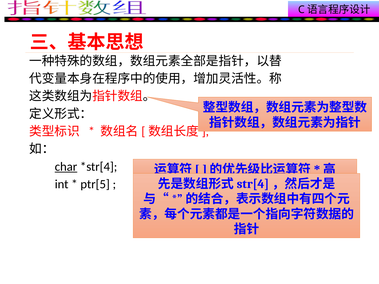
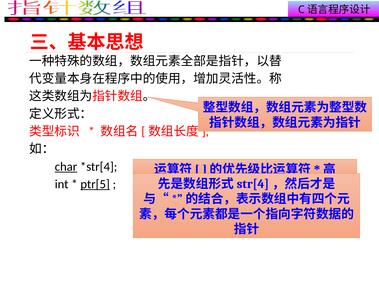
ptr[5 underline: none -> present
